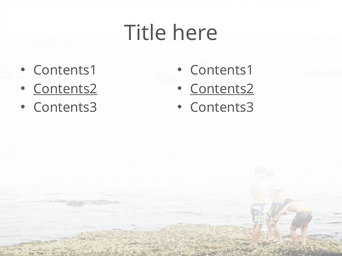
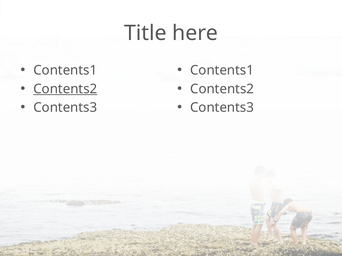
Contents2 at (222, 89) underline: present -> none
